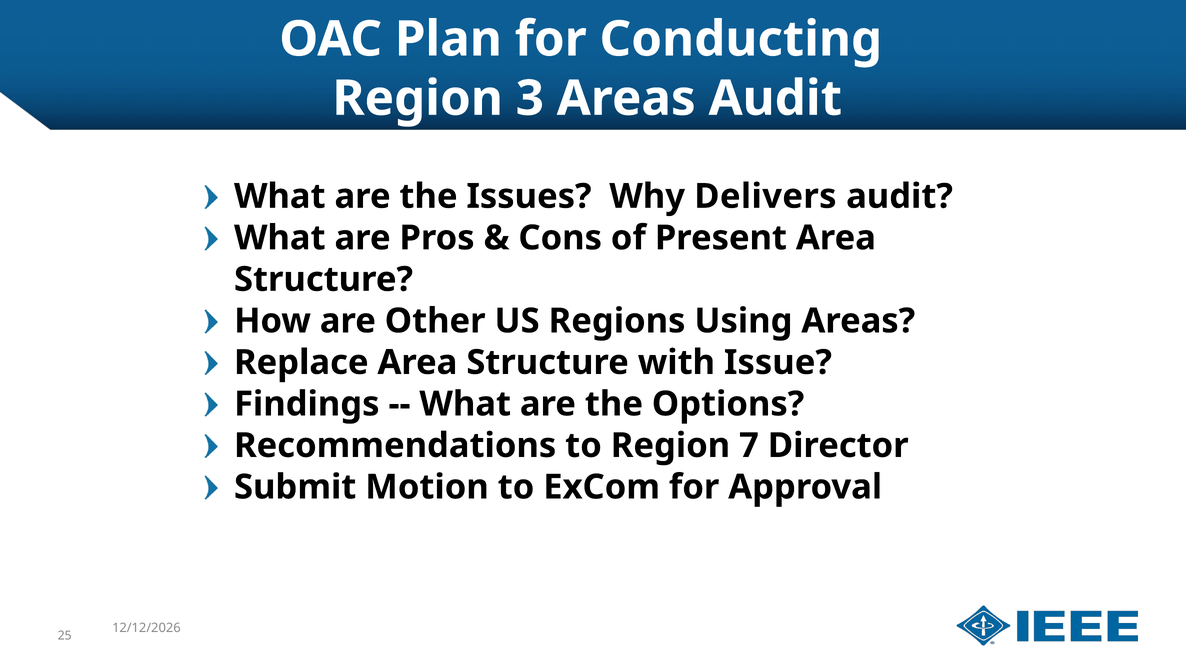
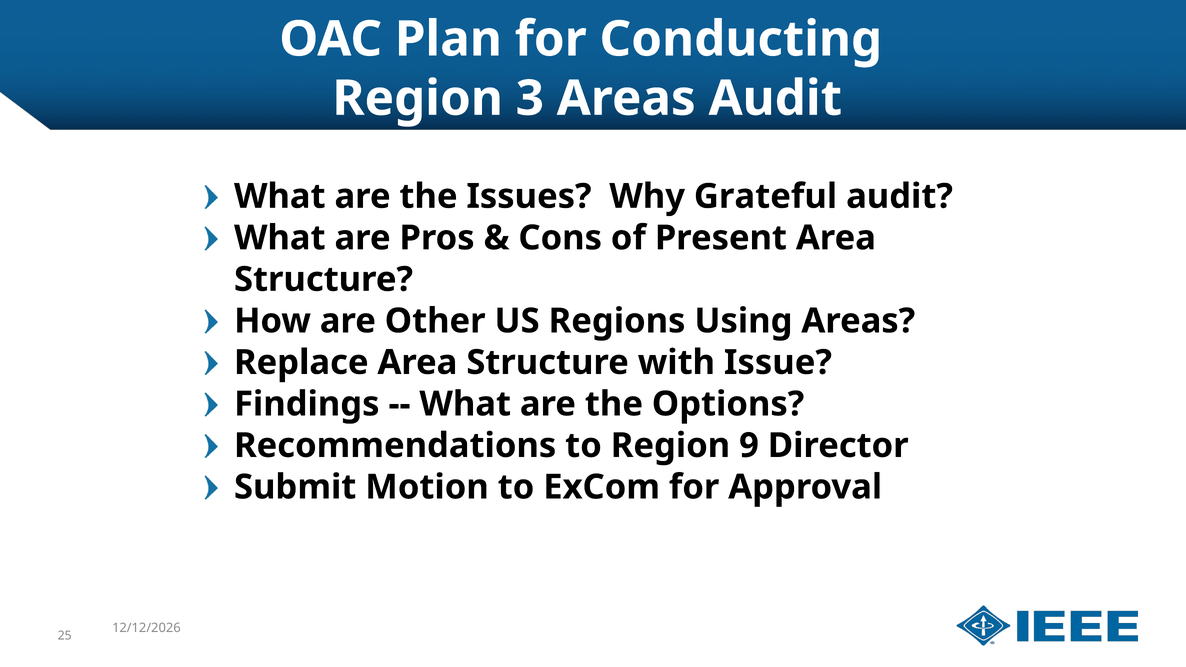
Delivers: Delivers -> Grateful
7: 7 -> 9
